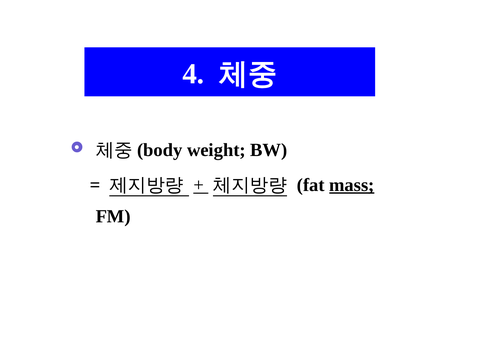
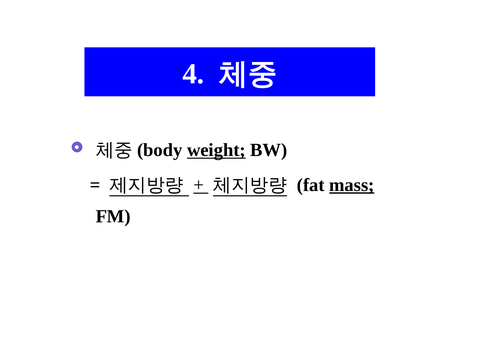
weight underline: none -> present
